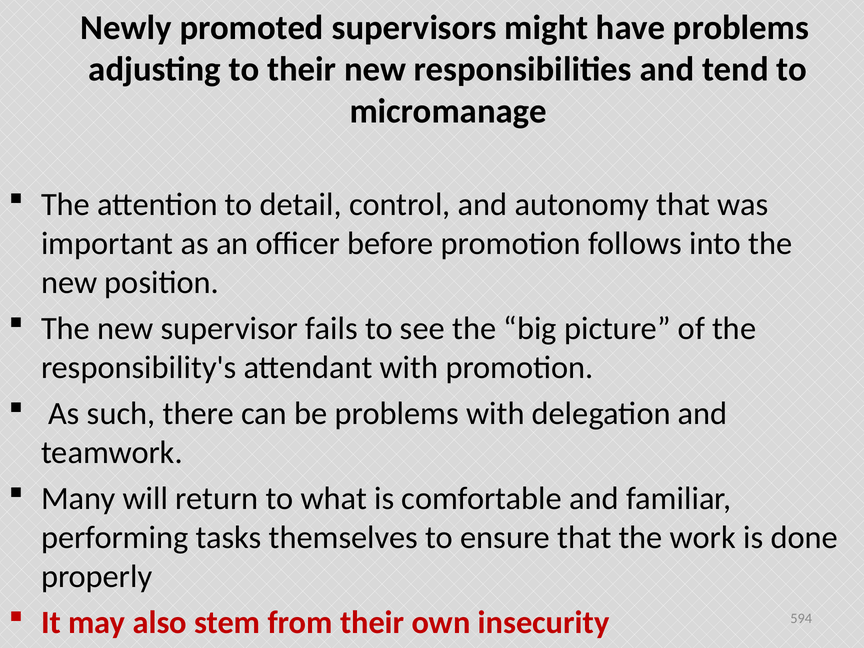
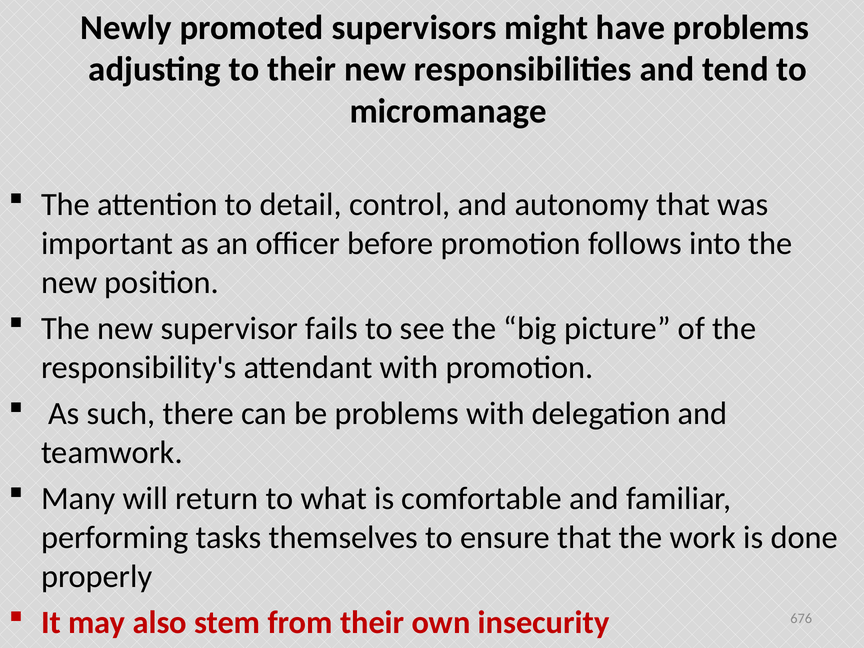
594: 594 -> 676
